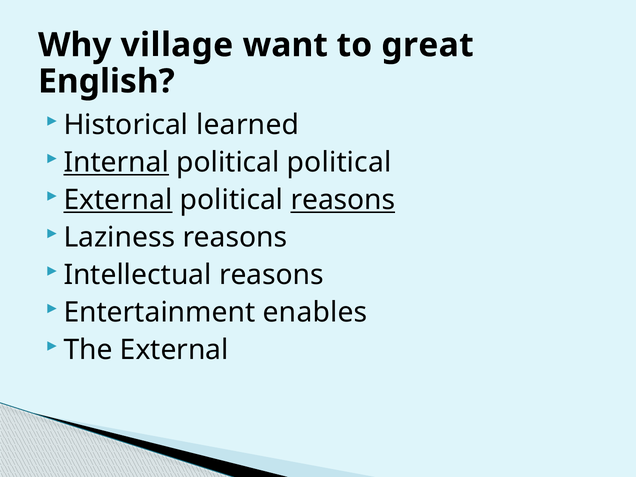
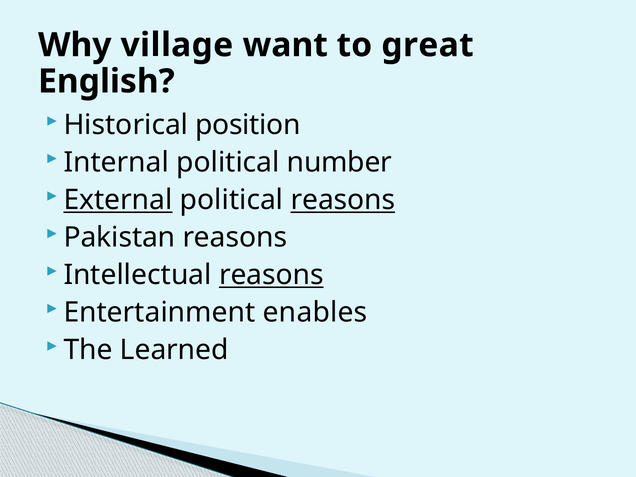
learned: learned -> position
Internal underline: present -> none
political political: political -> number
Laziness: Laziness -> Pakistan
reasons at (271, 275) underline: none -> present
The External: External -> Learned
